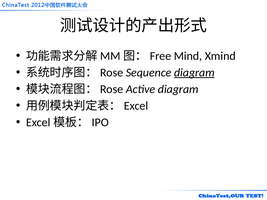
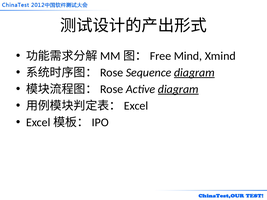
diagram at (178, 89) underline: none -> present
